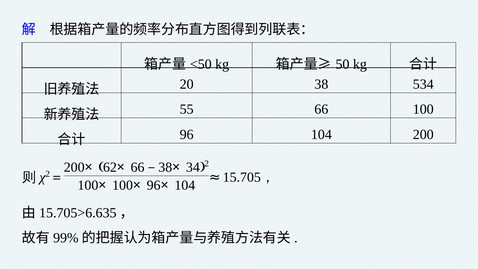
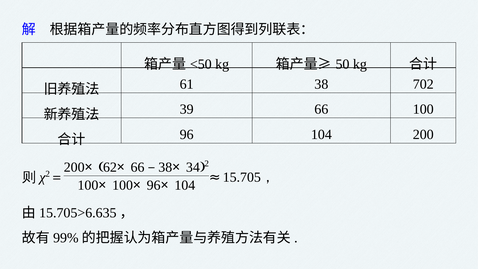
20: 20 -> 61
534: 534 -> 702
55: 55 -> 39
